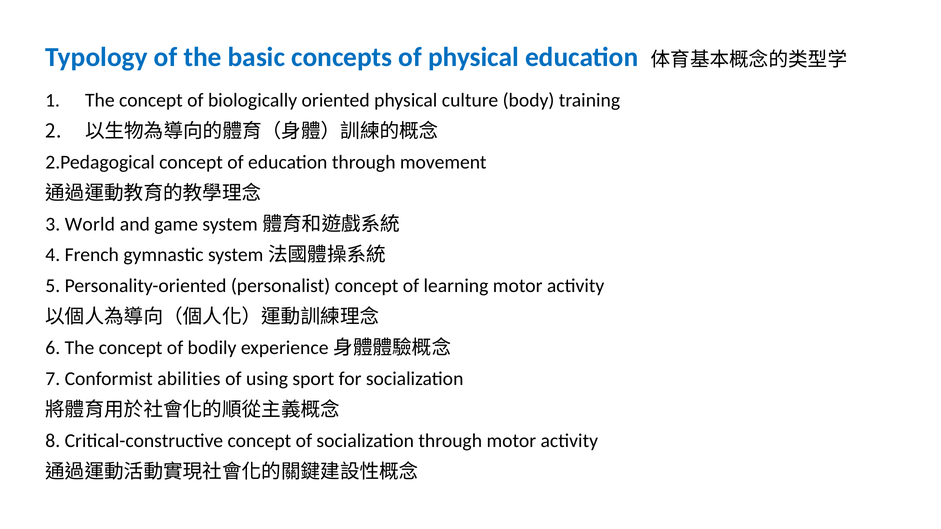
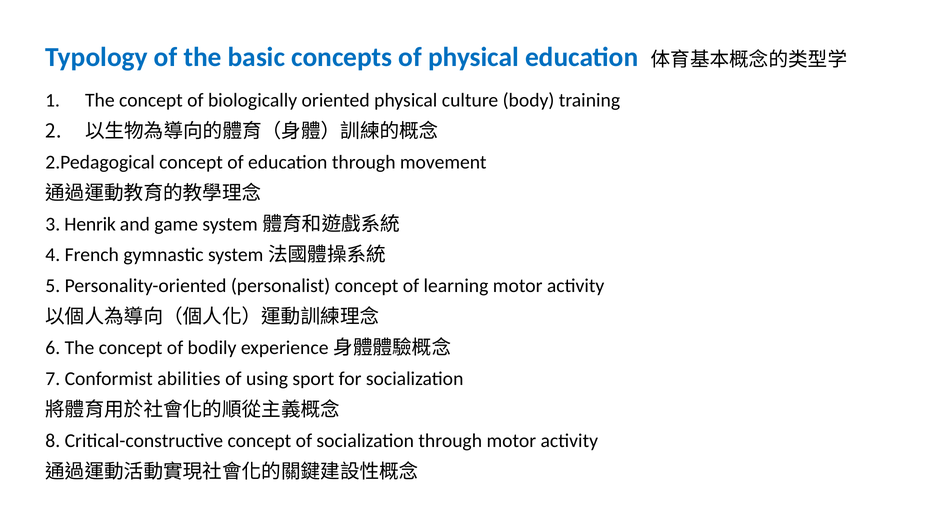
World: World -> Henrik
